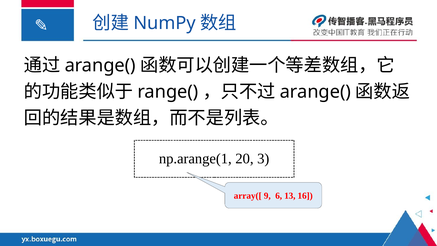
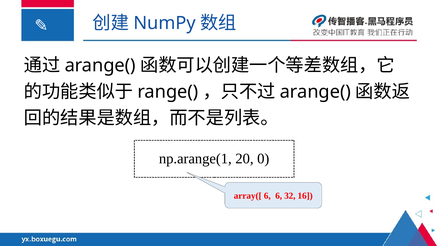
3: 3 -> 0
array([ 9: 9 -> 6
13: 13 -> 32
